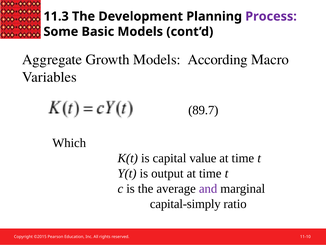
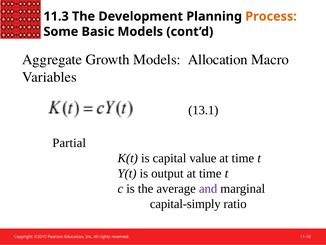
Process colour: purple -> orange
According: According -> Allocation
89.7: 89.7 -> 13.1
Which: Which -> Partial
